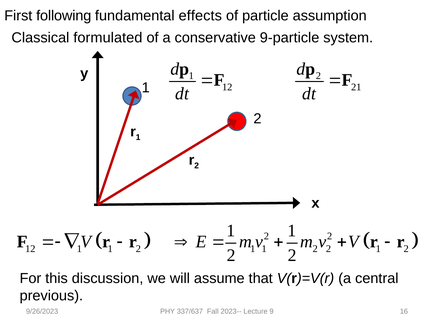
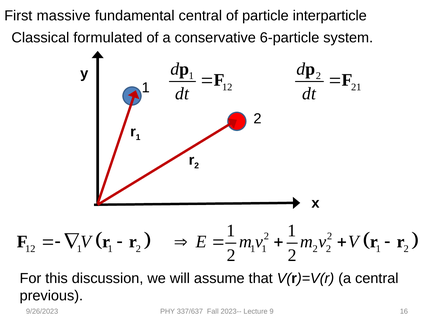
following: following -> massive
fundamental effects: effects -> central
assumption: assumption -> interparticle
9-particle: 9-particle -> 6-particle
